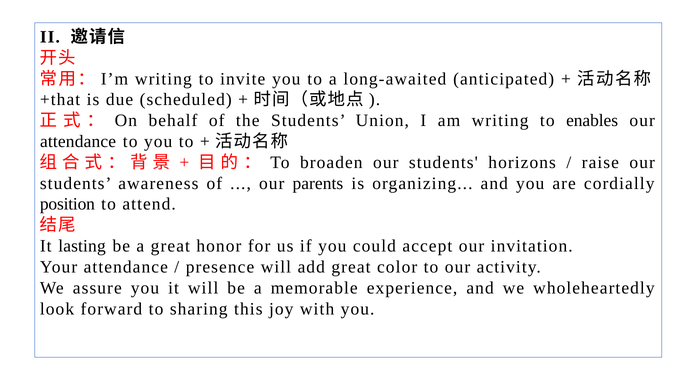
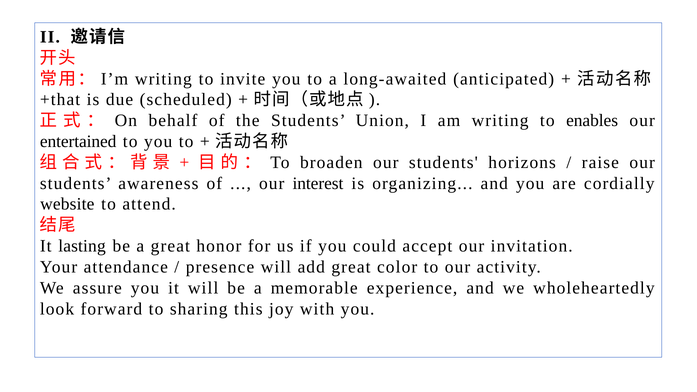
attendance at (78, 142): attendance -> entertained
parents: parents -> interest
position: position -> website
